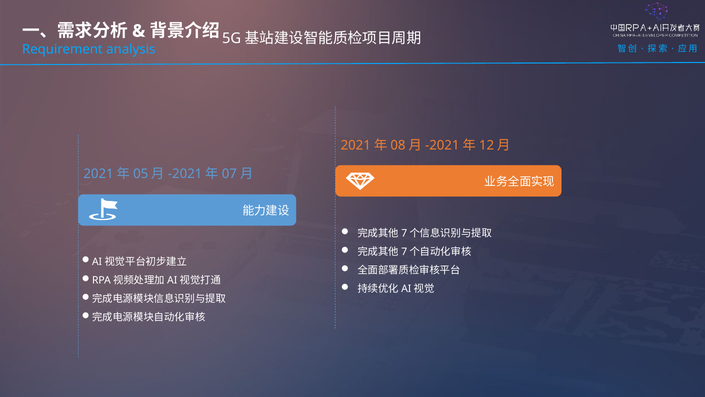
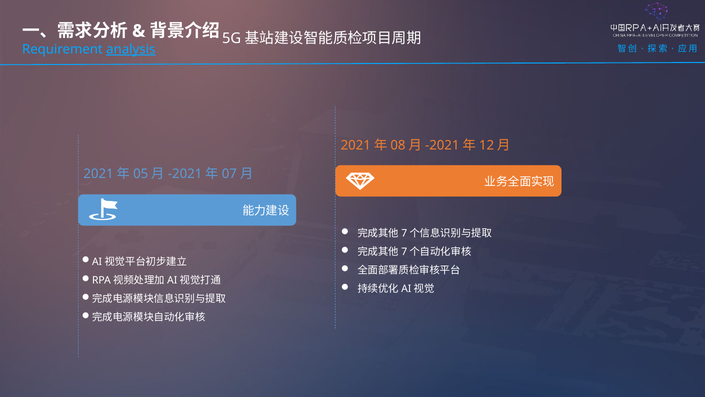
analysis underline: none -> present
